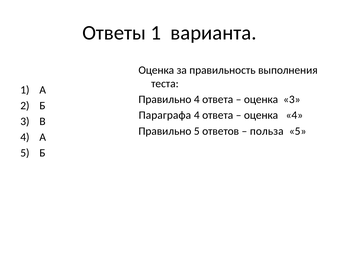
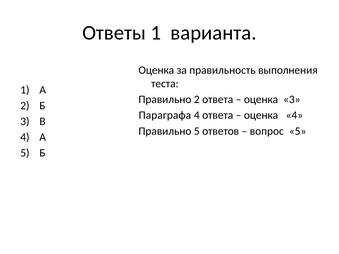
Правильно 4: 4 -> 2
польза: польза -> вопрос
